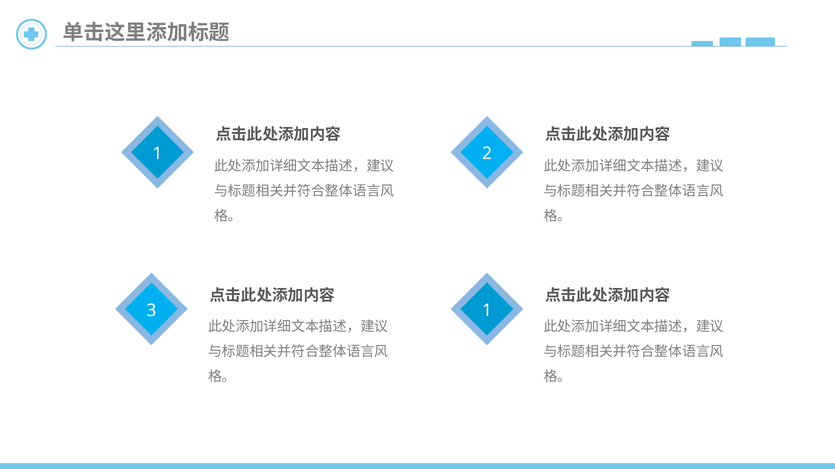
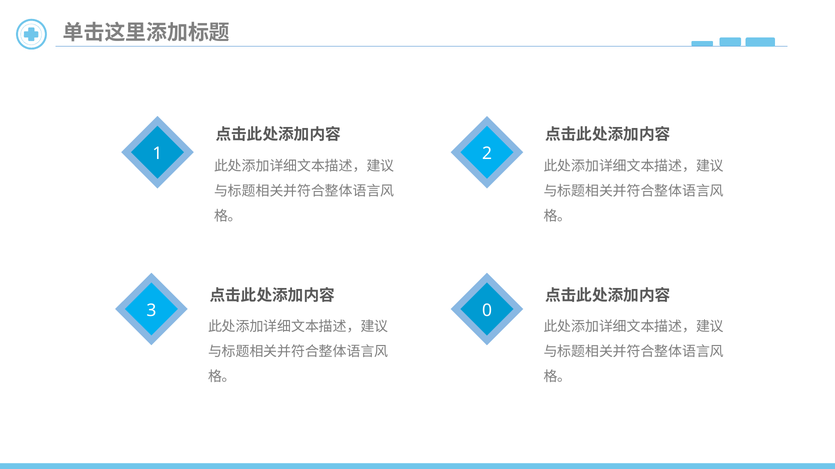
3 1: 1 -> 0
